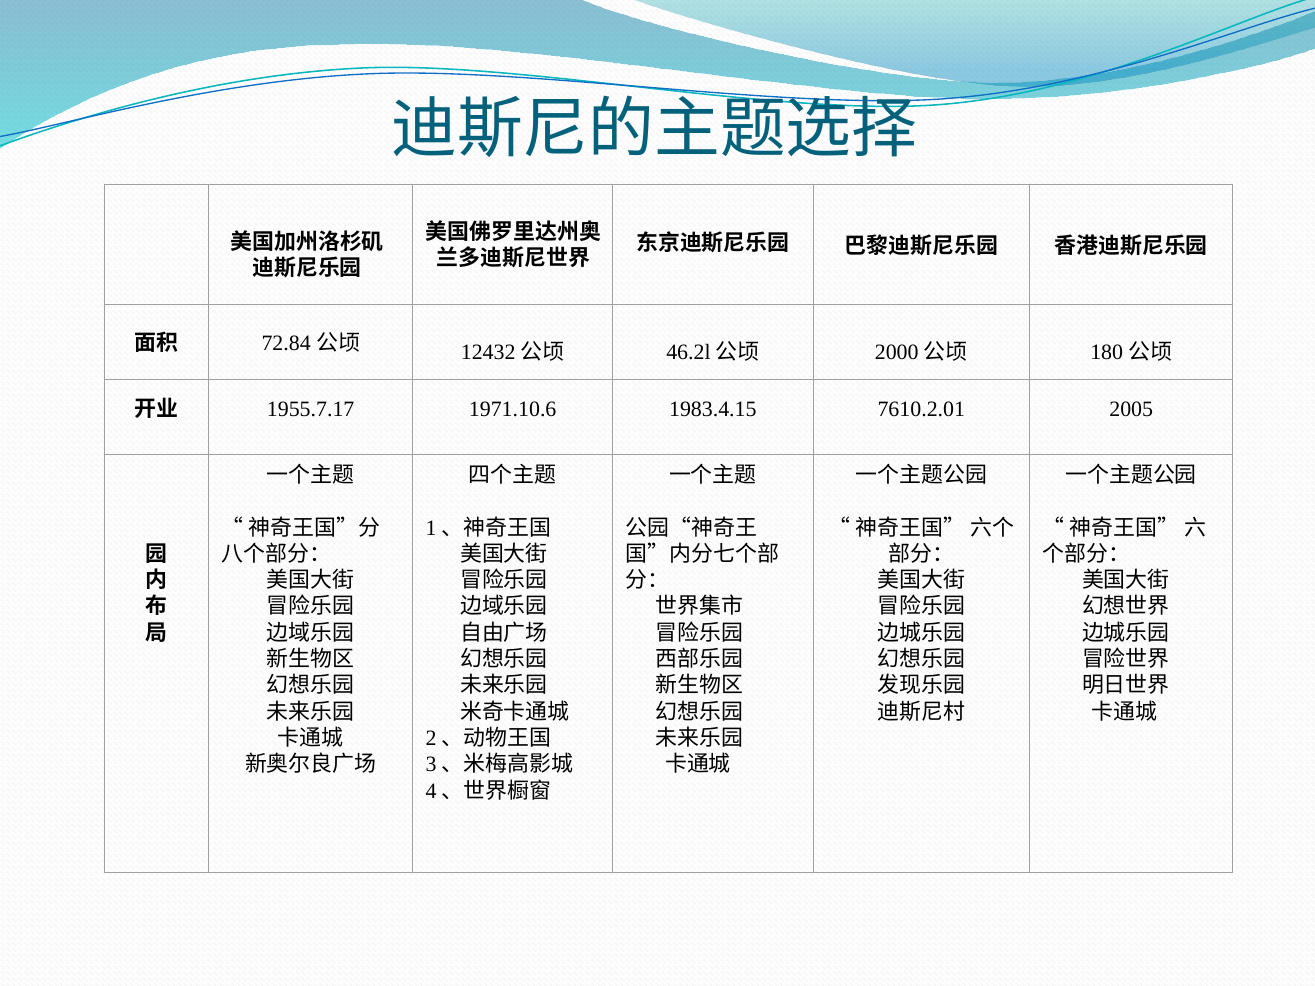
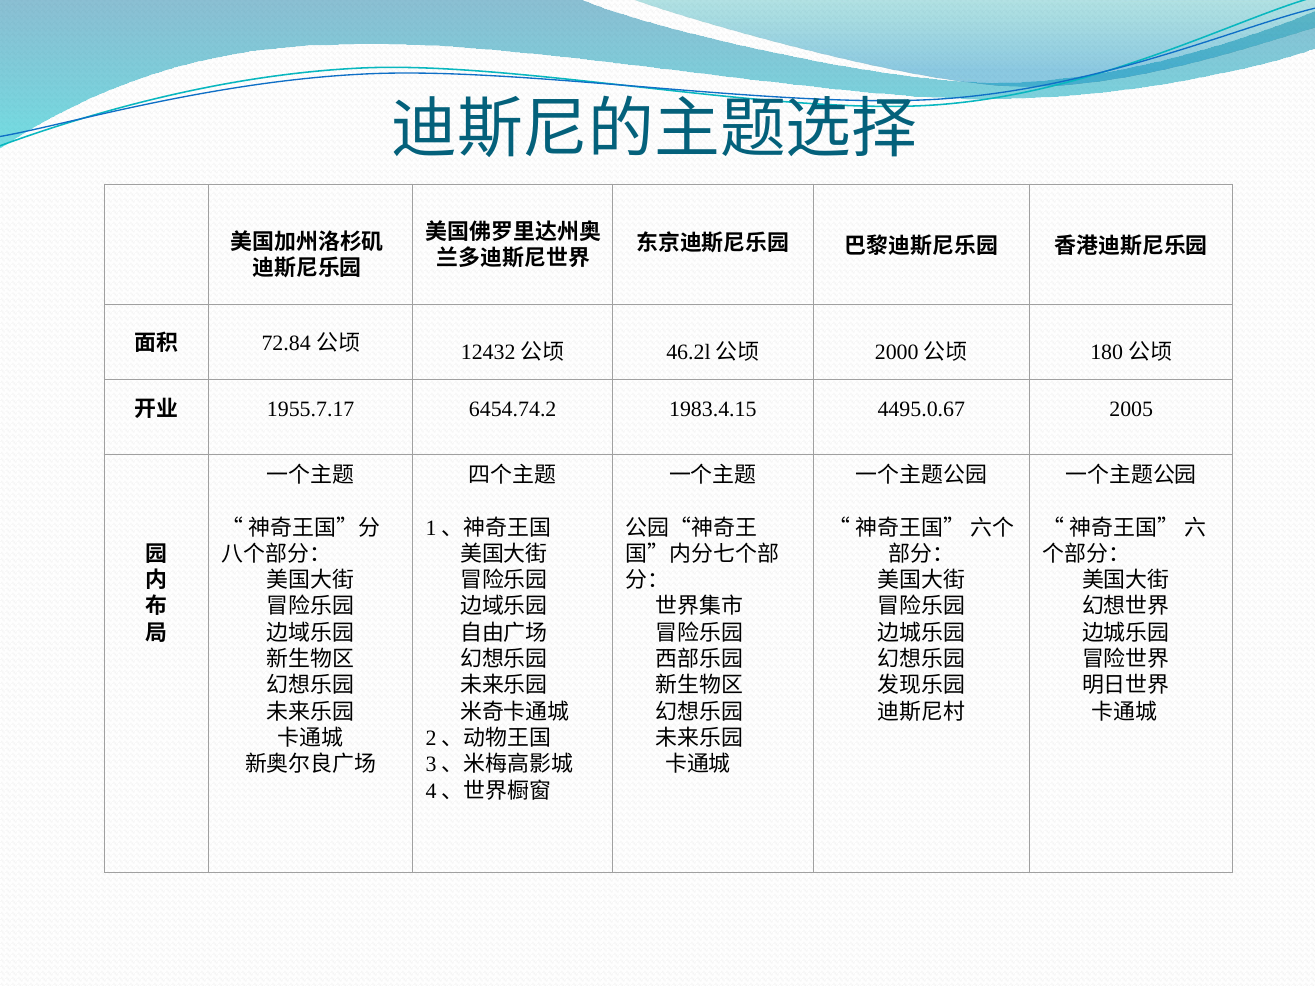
1971.10.6: 1971.10.6 -> 6454.74.2
7610.2.01: 7610.2.01 -> 4495.0.67
